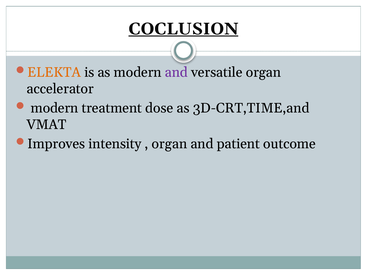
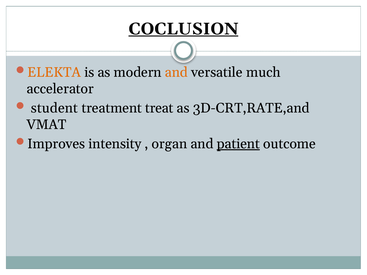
and at (176, 72) colour: purple -> orange
versatile organ: organ -> much
modern at (54, 108): modern -> student
dose: dose -> treat
3D-CRT,TIME,and: 3D-CRT,TIME,and -> 3D-CRT,RATE,and
patient underline: none -> present
